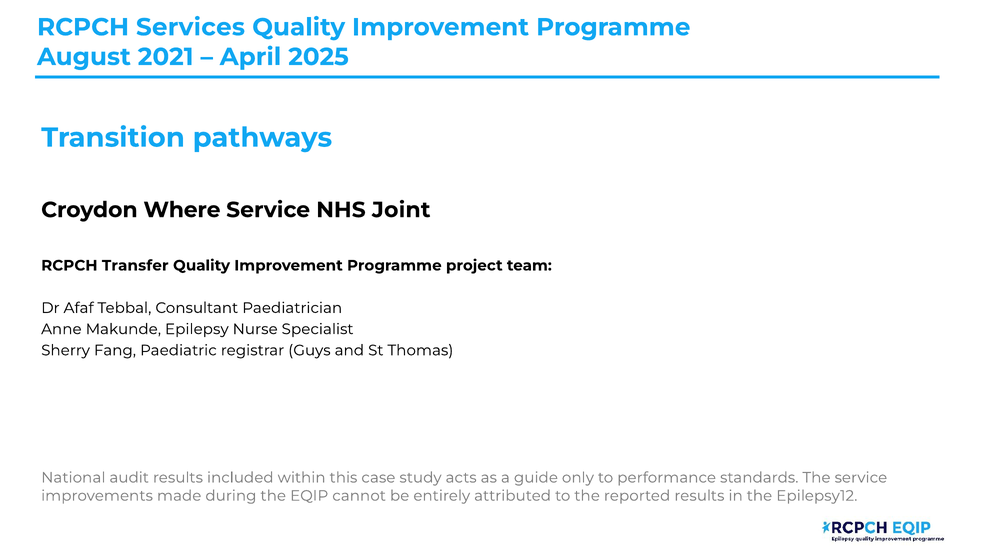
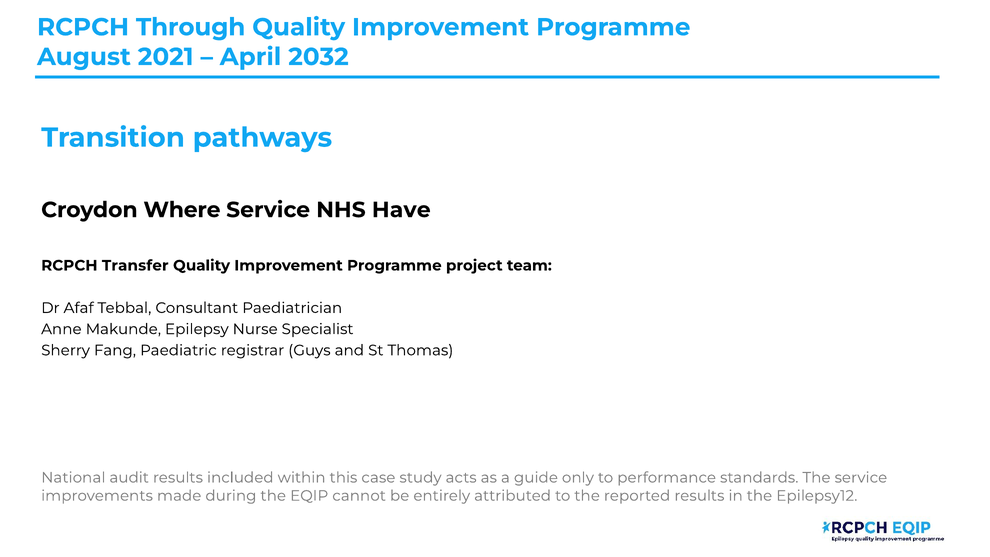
Services: Services -> Through
2025: 2025 -> 2032
Joint: Joint -> Have
